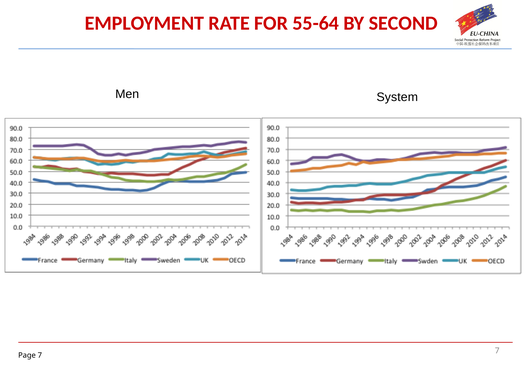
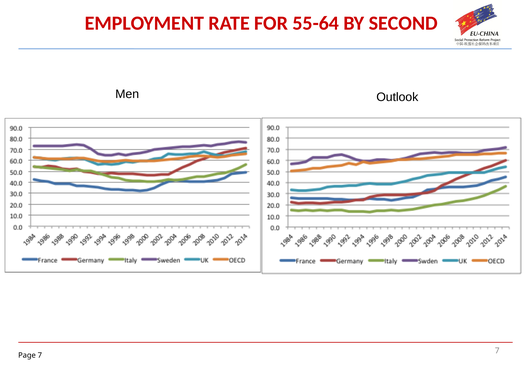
System: System -> Outlook
